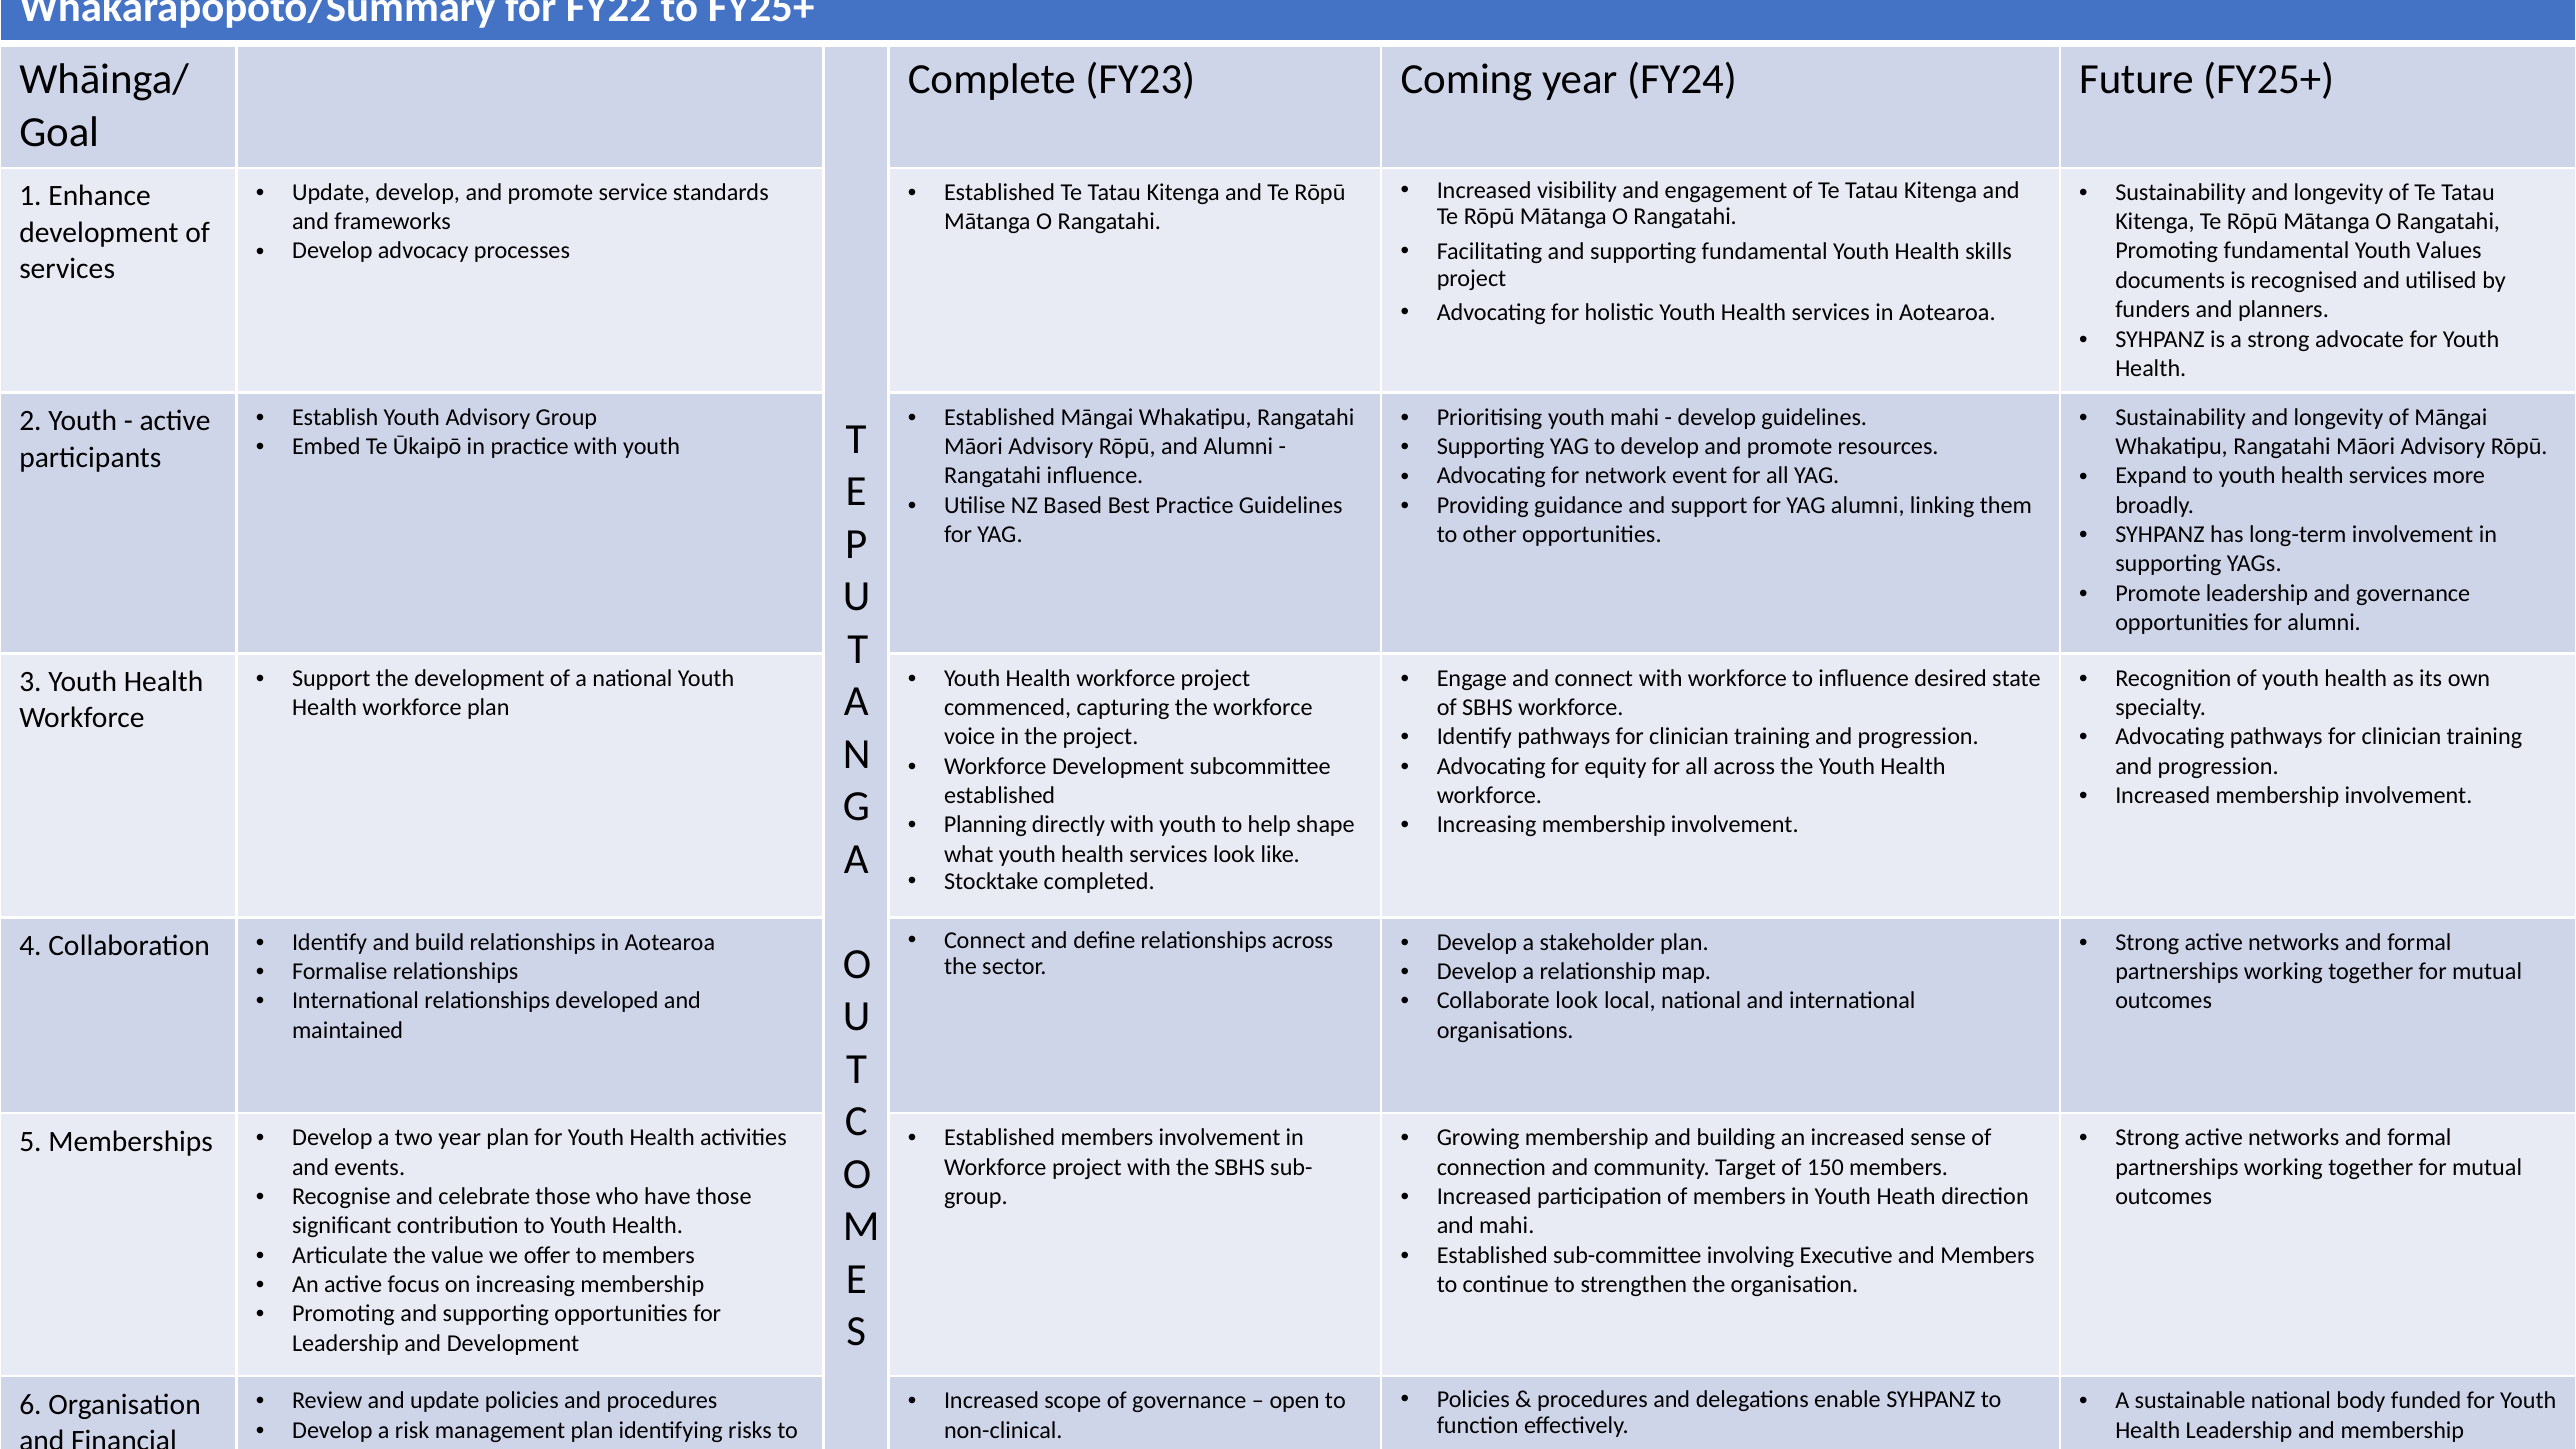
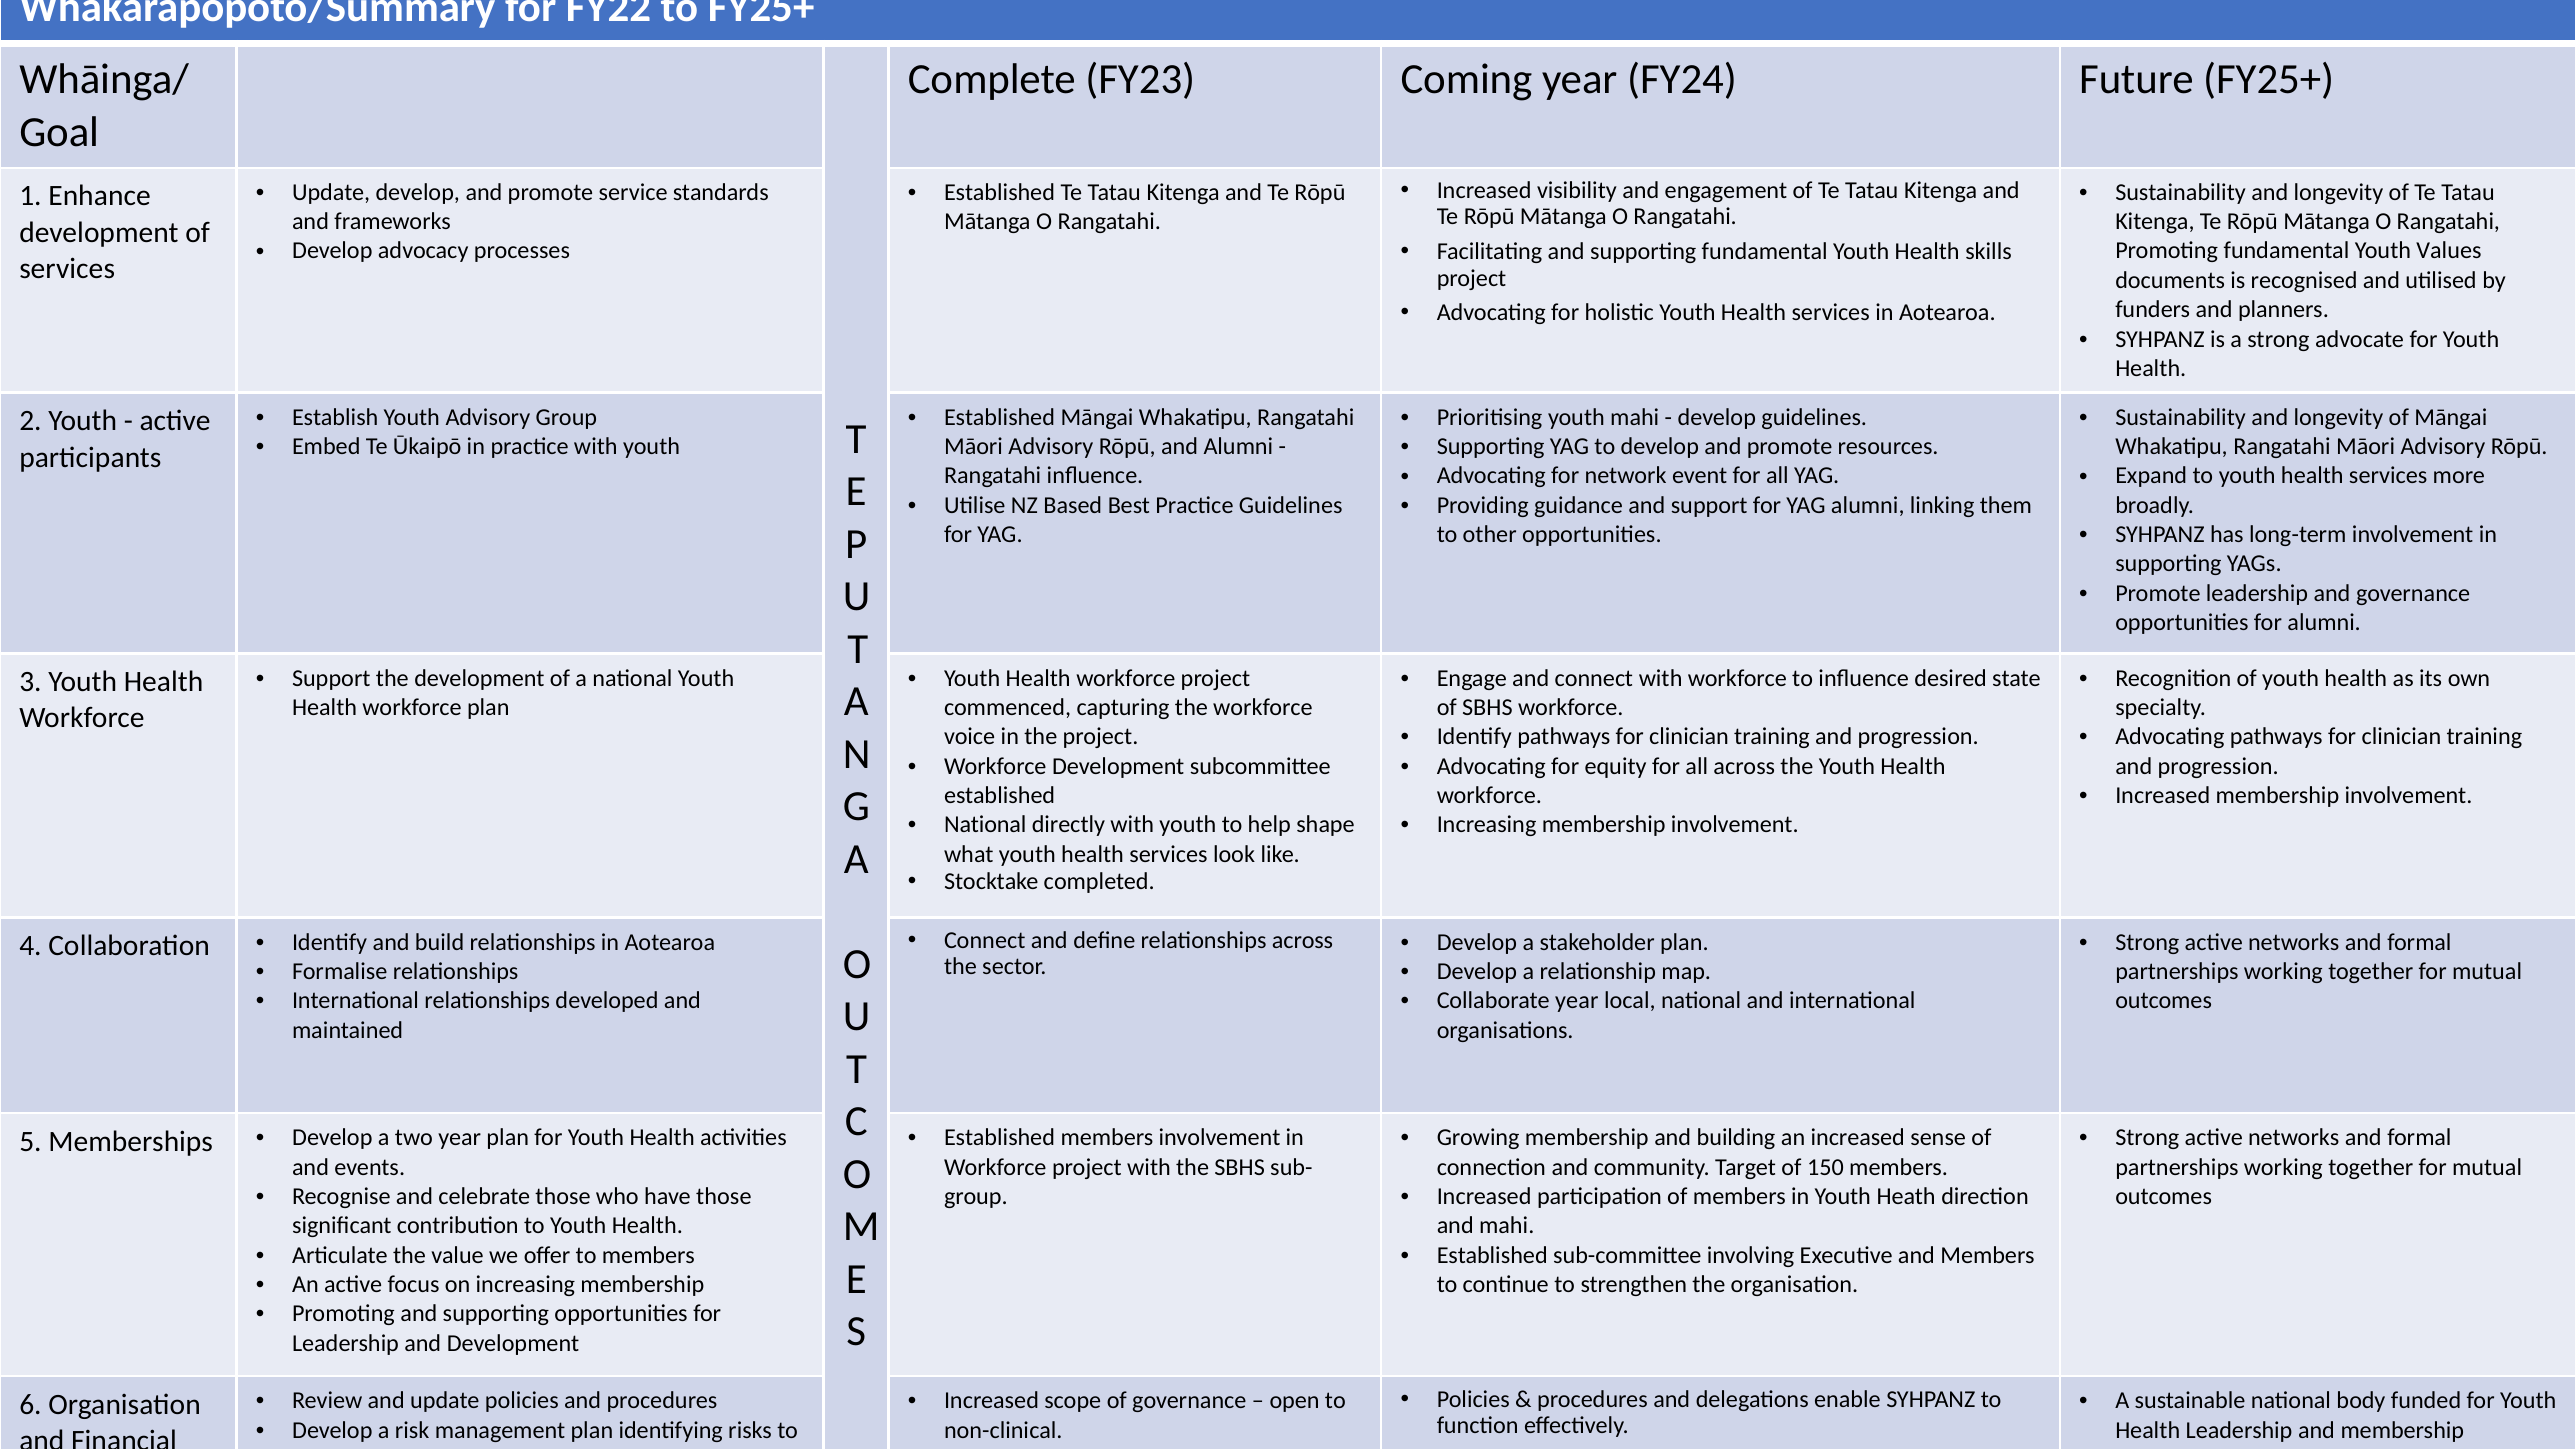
Planning at (985, 825): Planning -> National
Collaborate look: look -> year
